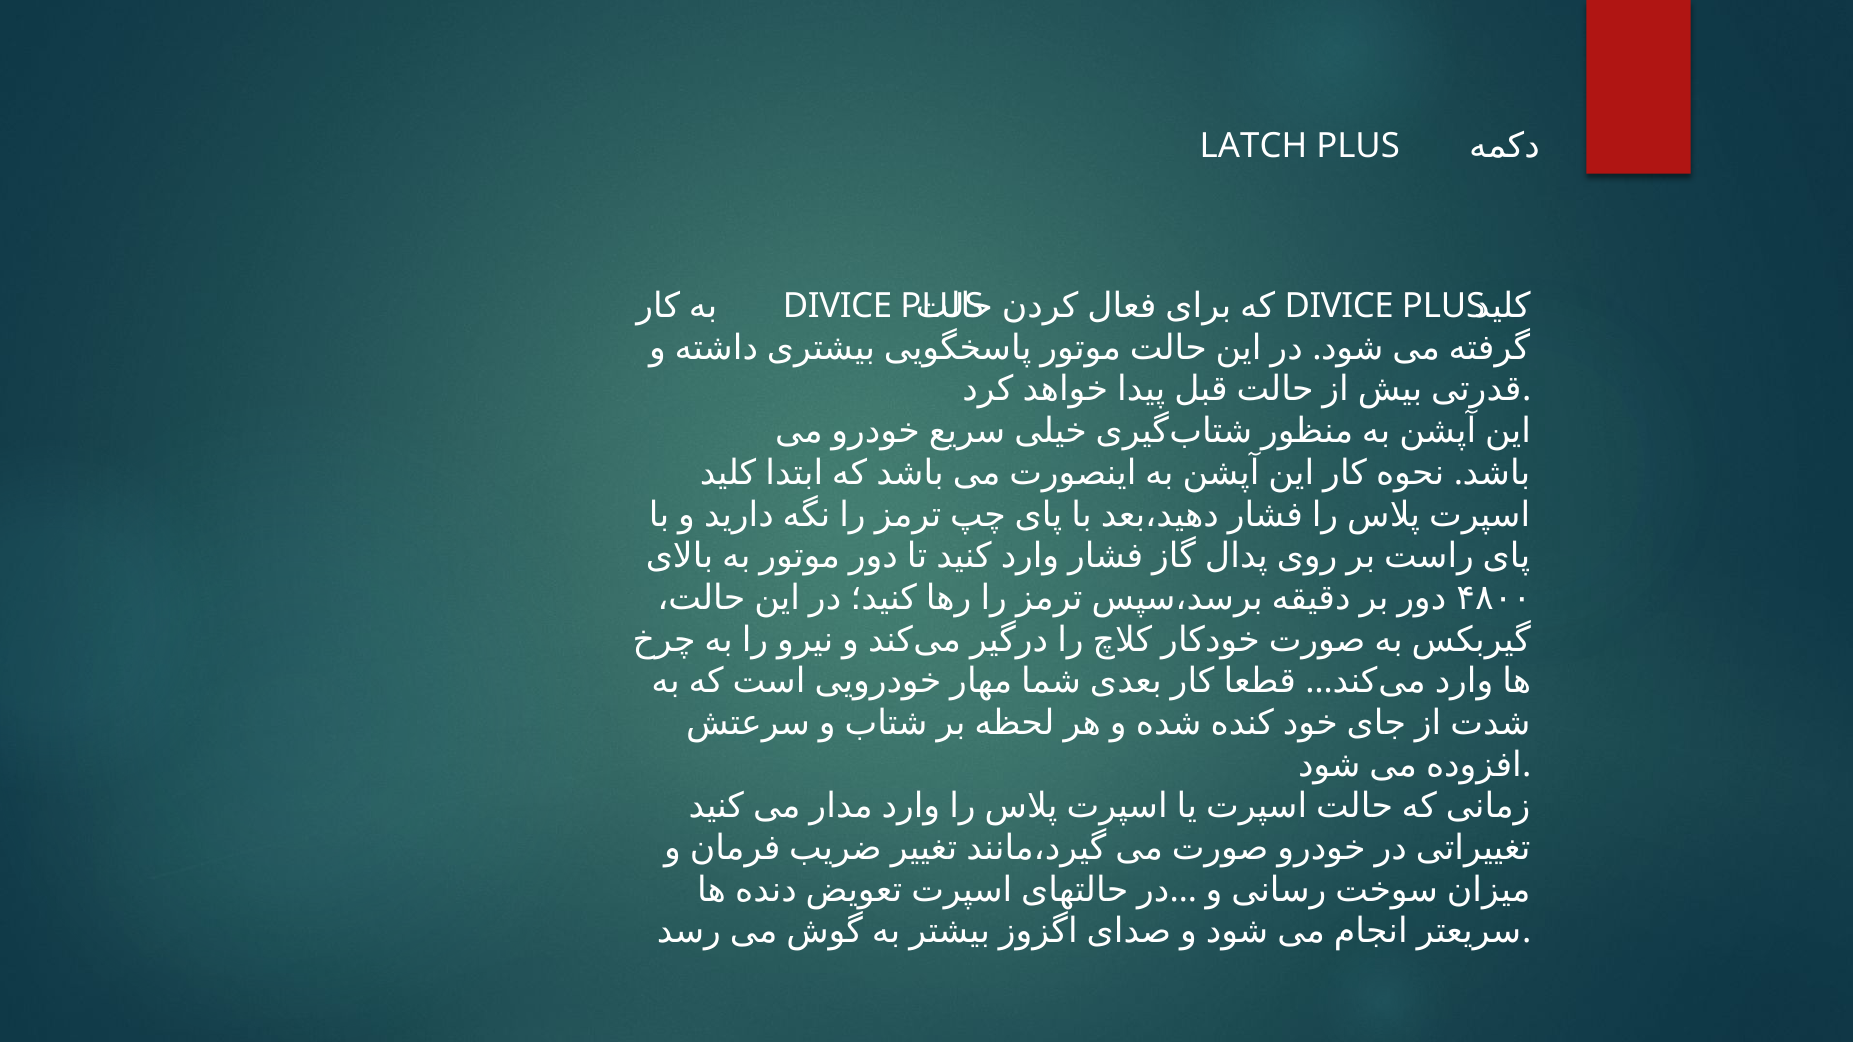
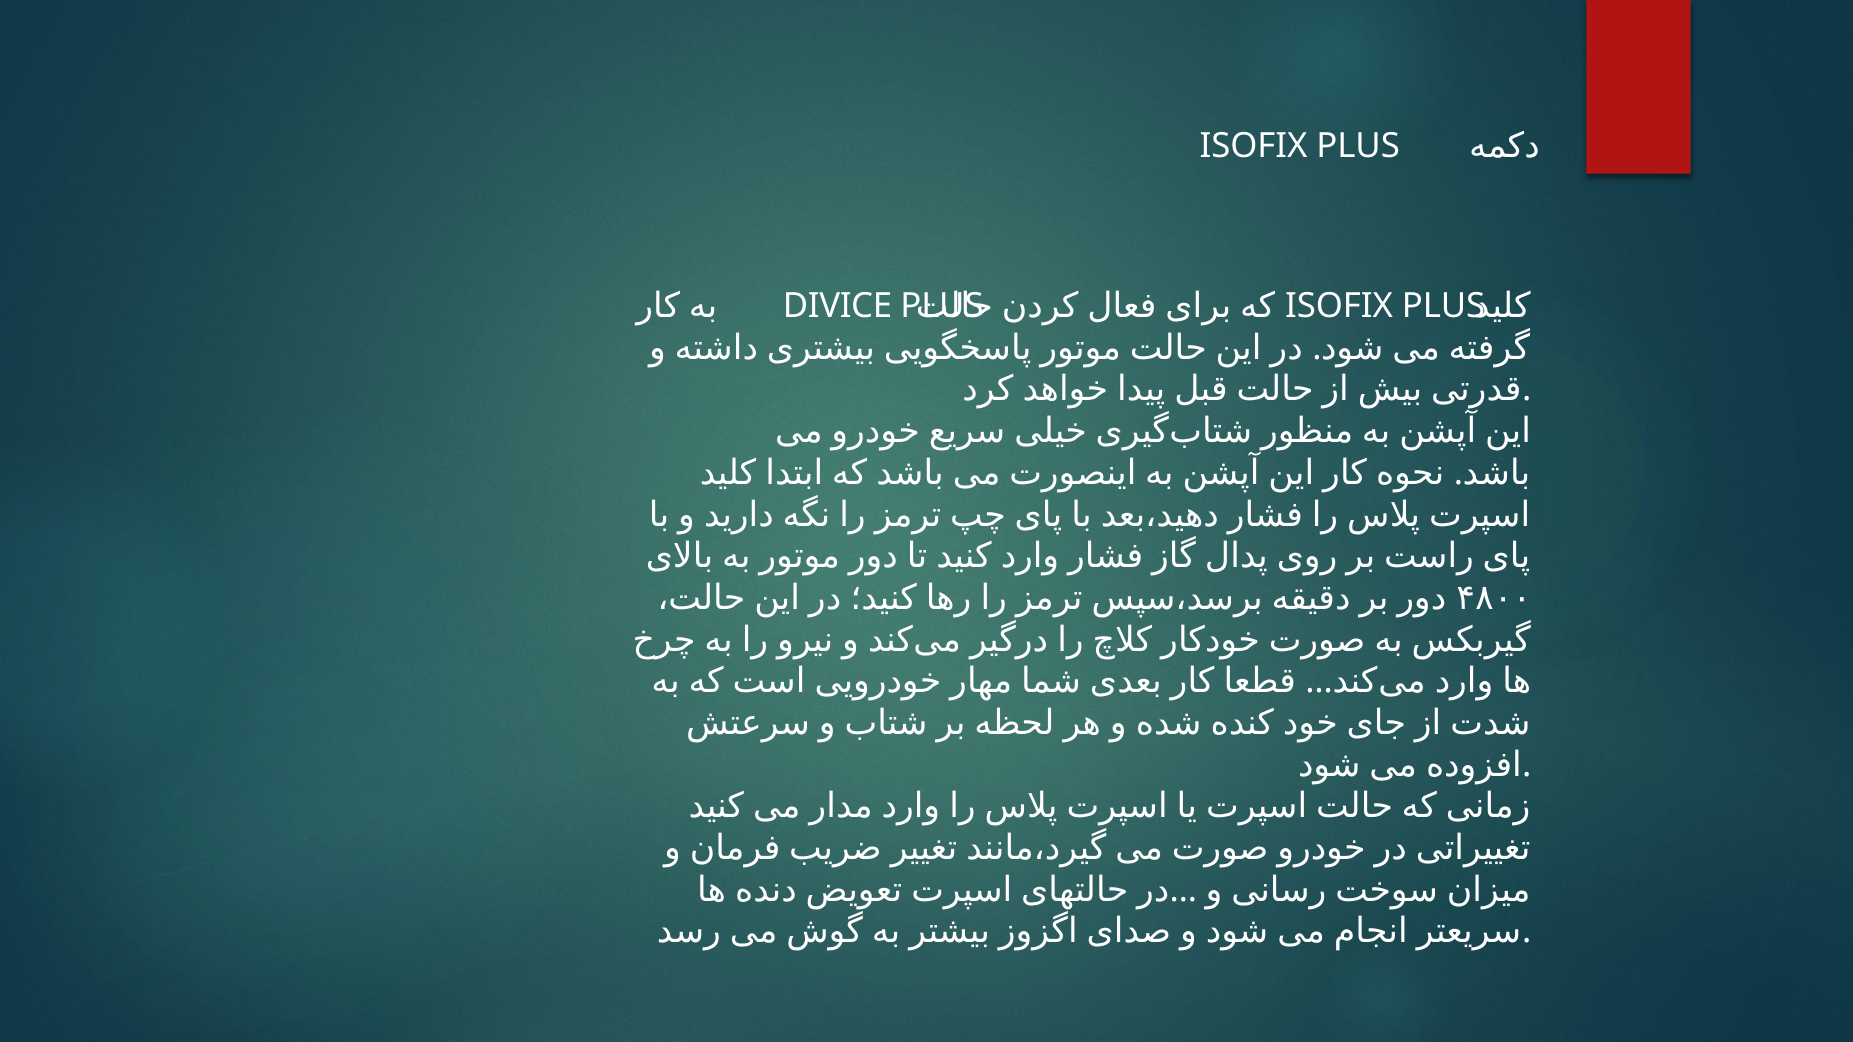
LATCH at (1253, 146): LATCH -> ISOFIX
DIVICE at (1339, 306): DIVICE -> ISOFIX
